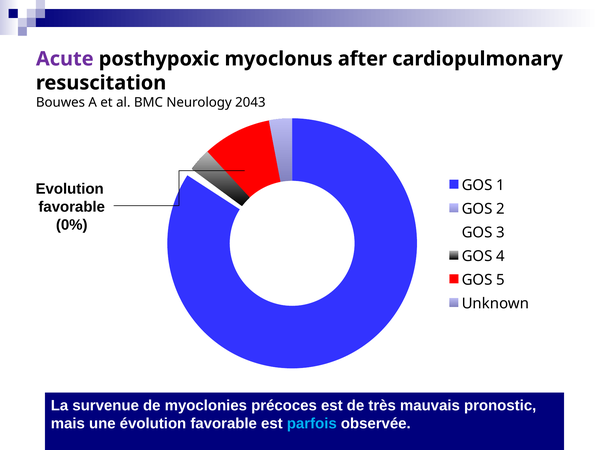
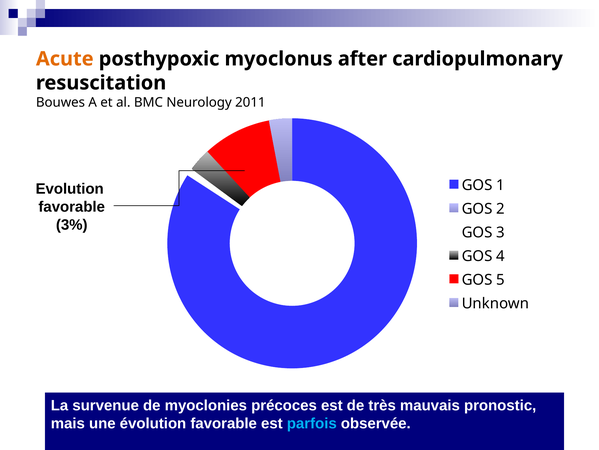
Acute colour: purple -> orange
2043: 2043 -> 2011
0%: 0% -> 3%
